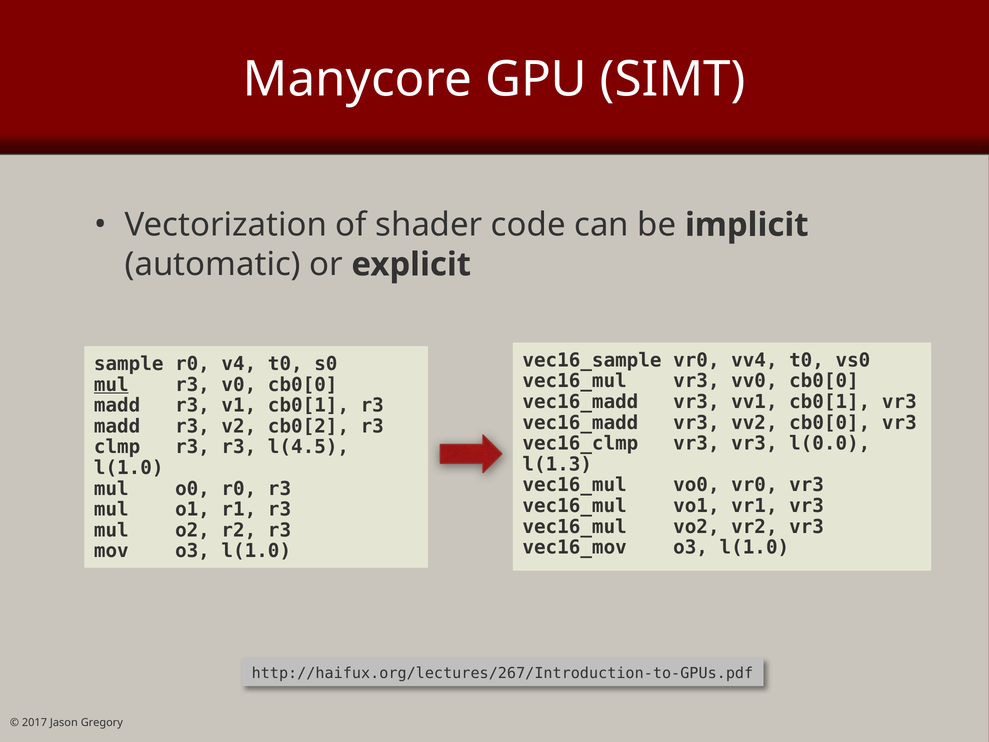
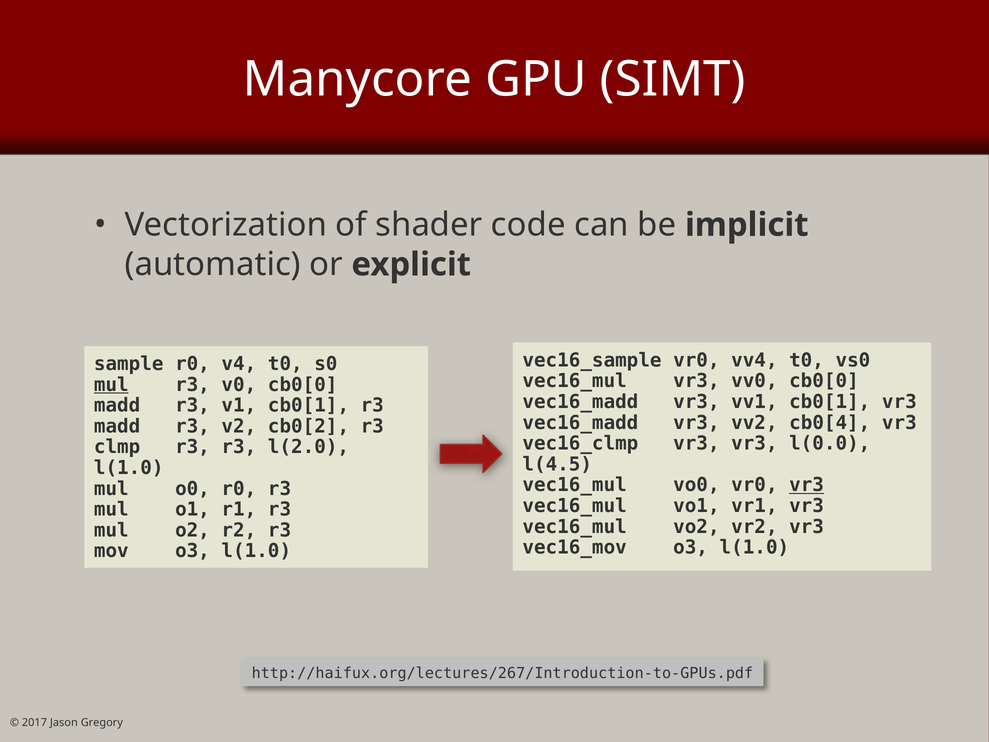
vv2 cb0[0: cb0[0 -> cb0[4
l(4.5: l(4.5 -> l(2.0
l(1.3: l(1.3 -> l(4.5
vr3 at (807, 485) underline: none -> present
